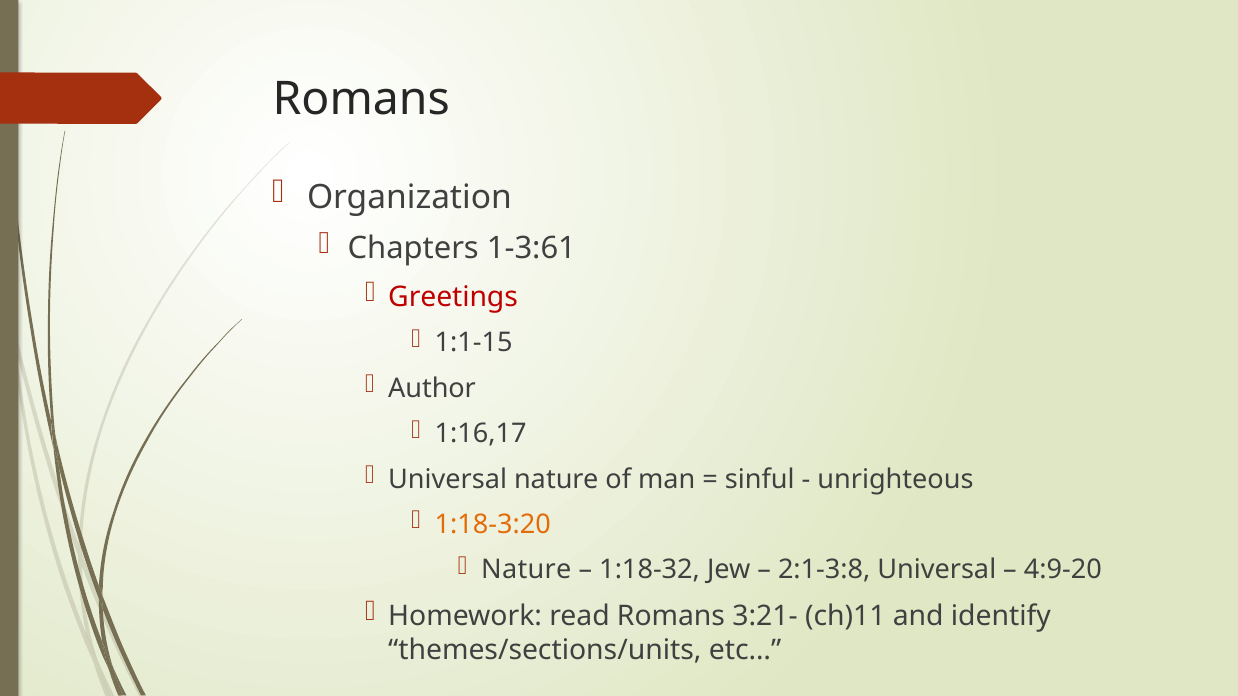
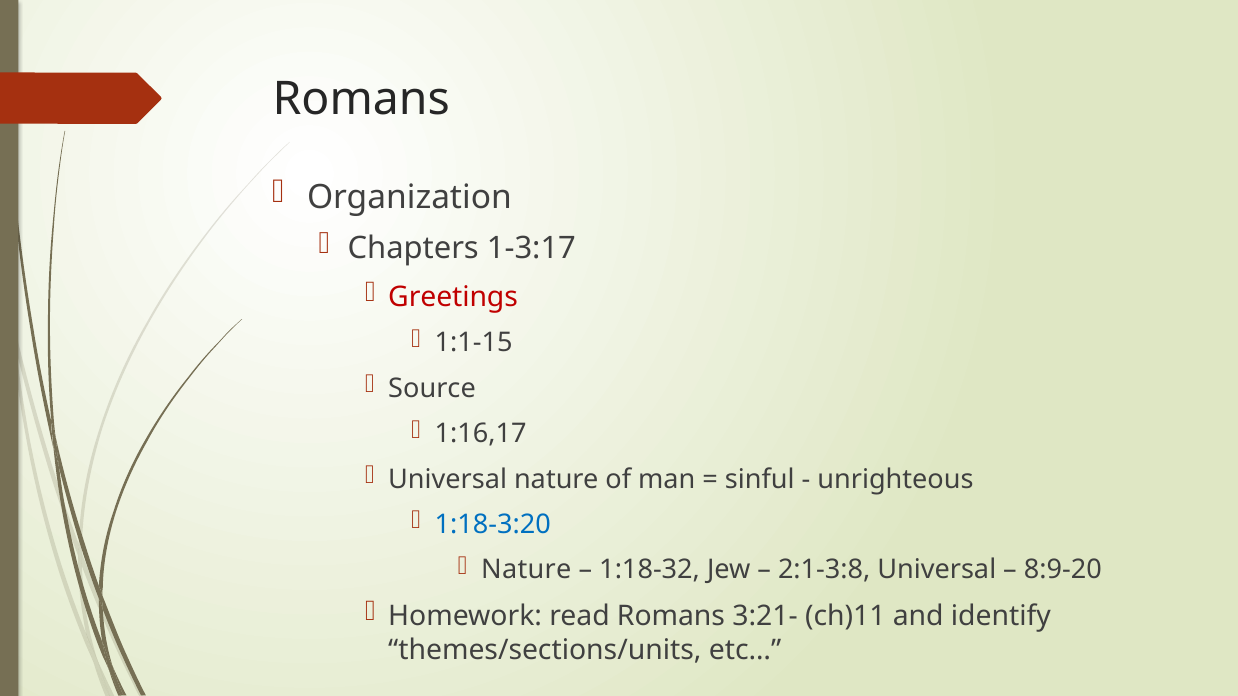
1-3:61: 1-3:61 -> 1-3:17
Author: Author -> Source
1:18-3:20 colour: orange -> blue
4:9-20: 4:9-20 -> 8:9-20
